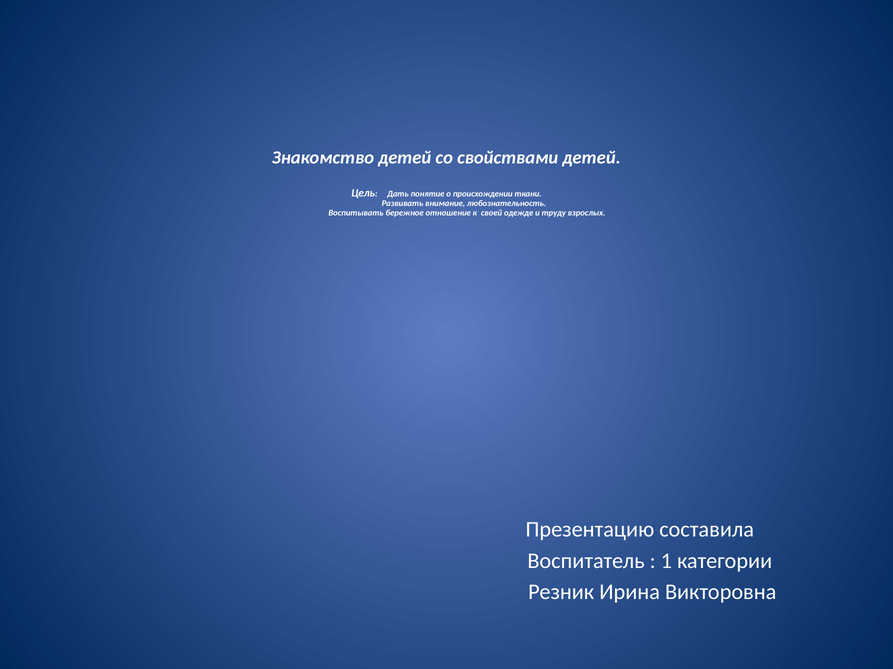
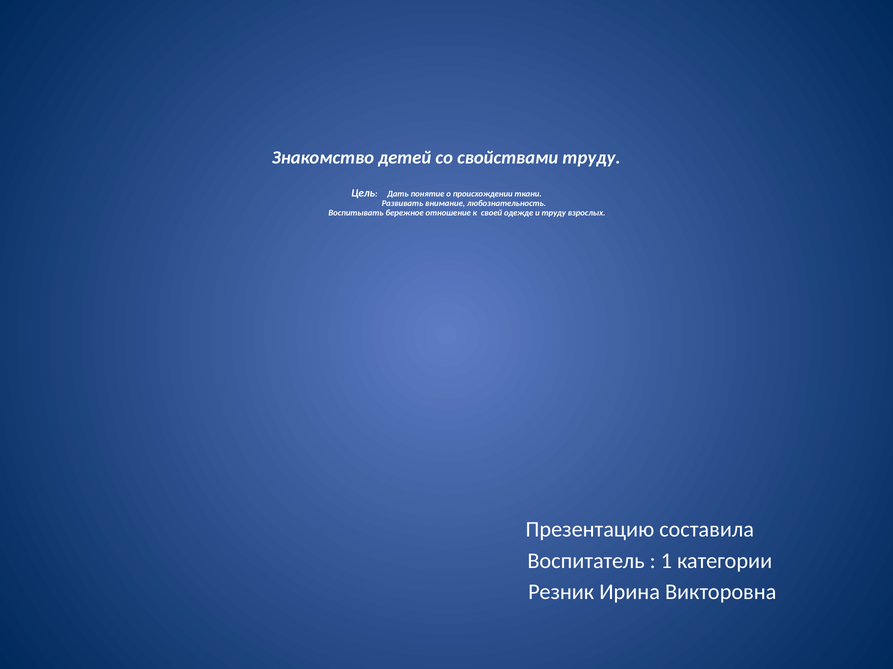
свойствами детей: детей -> труду
